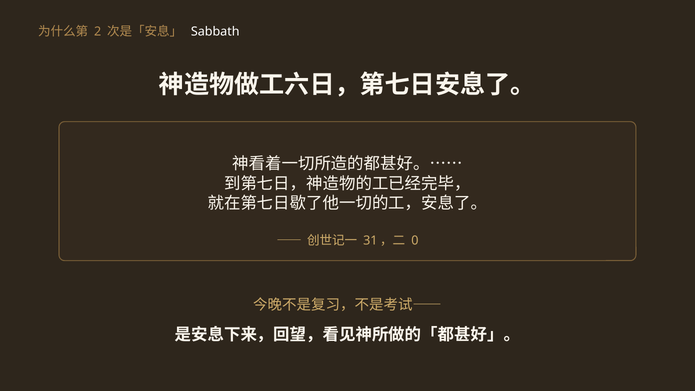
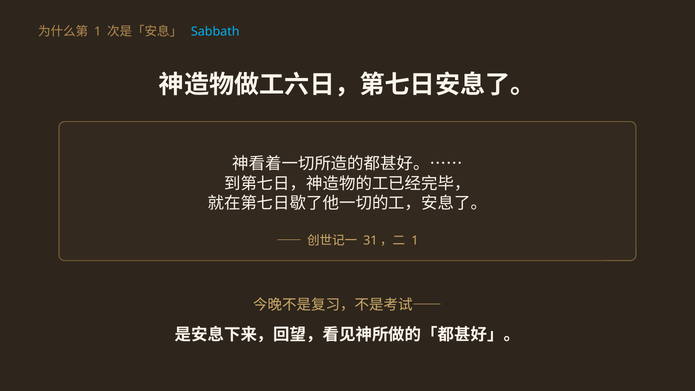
2 at (98, 31): 2 -> 1
Sabbath colour: white -> light blue
0 at (415, 241): 0 -> 1
